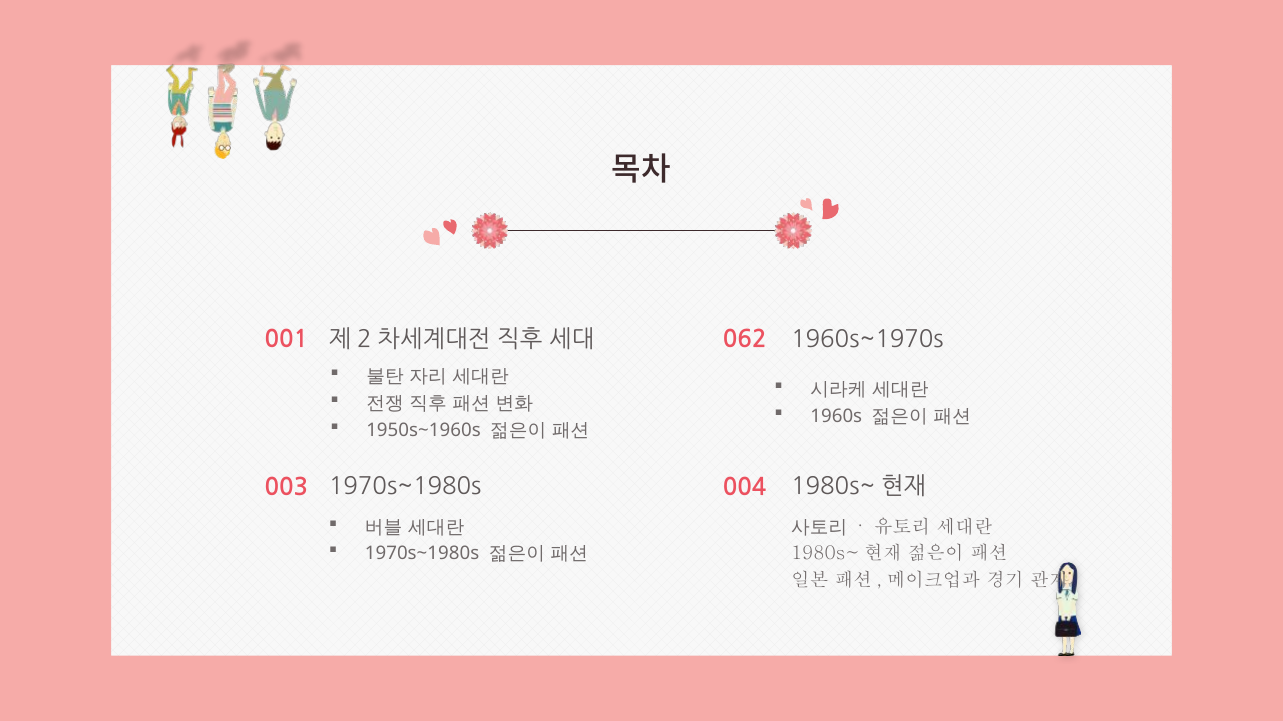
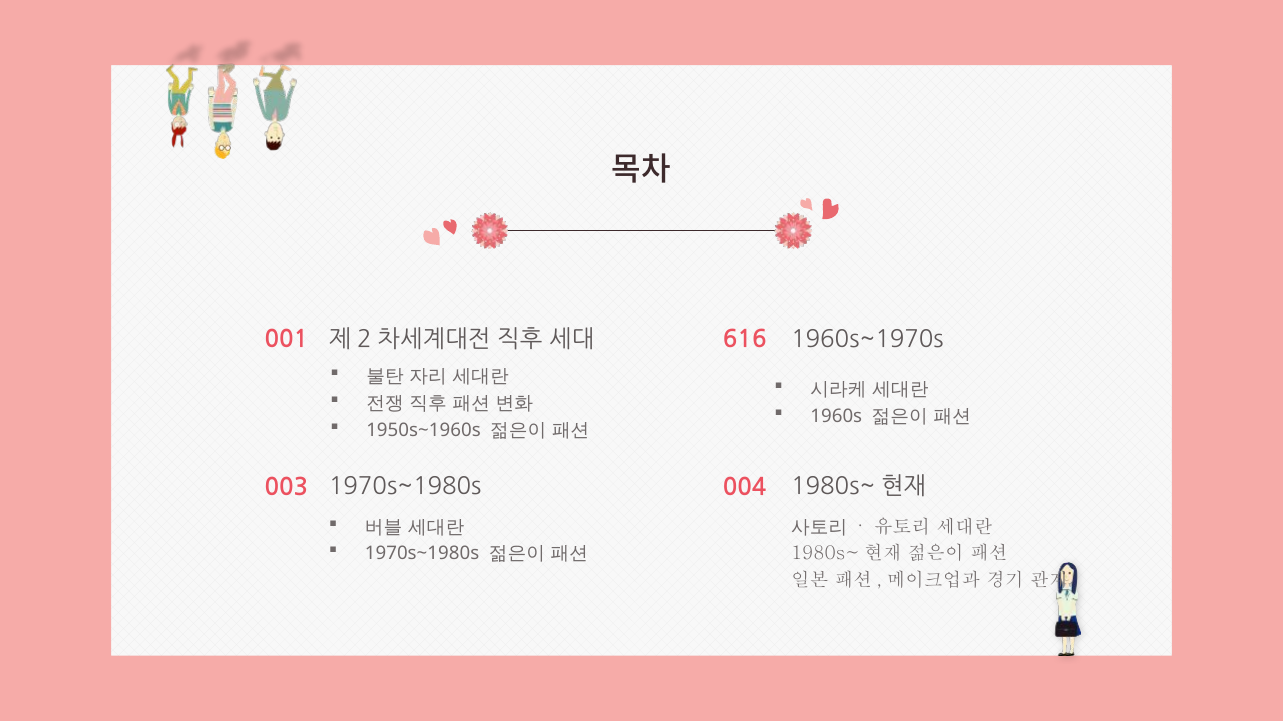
062: 062 -> 616
